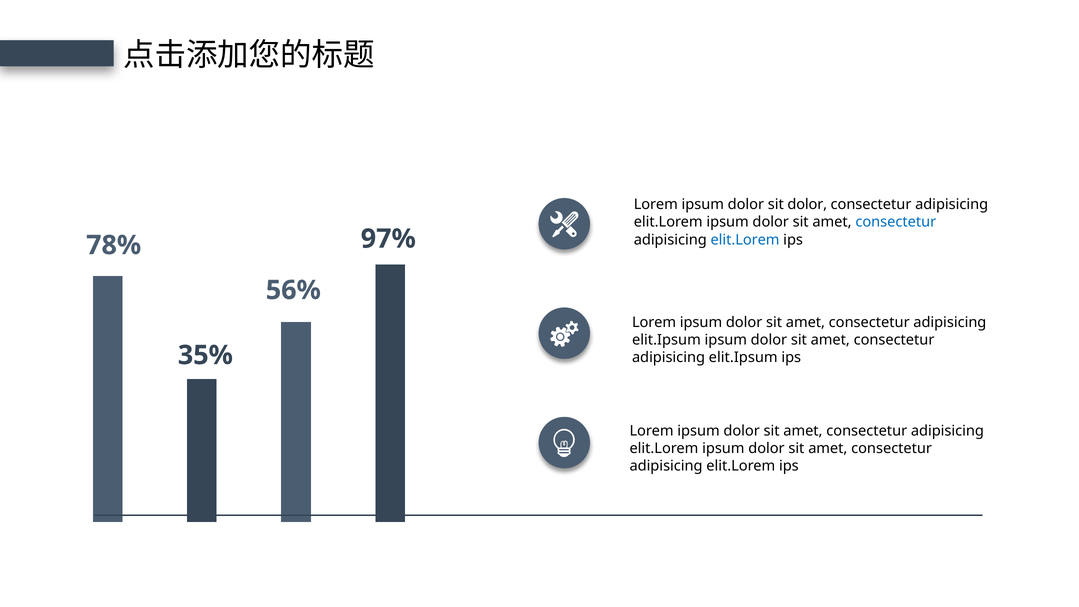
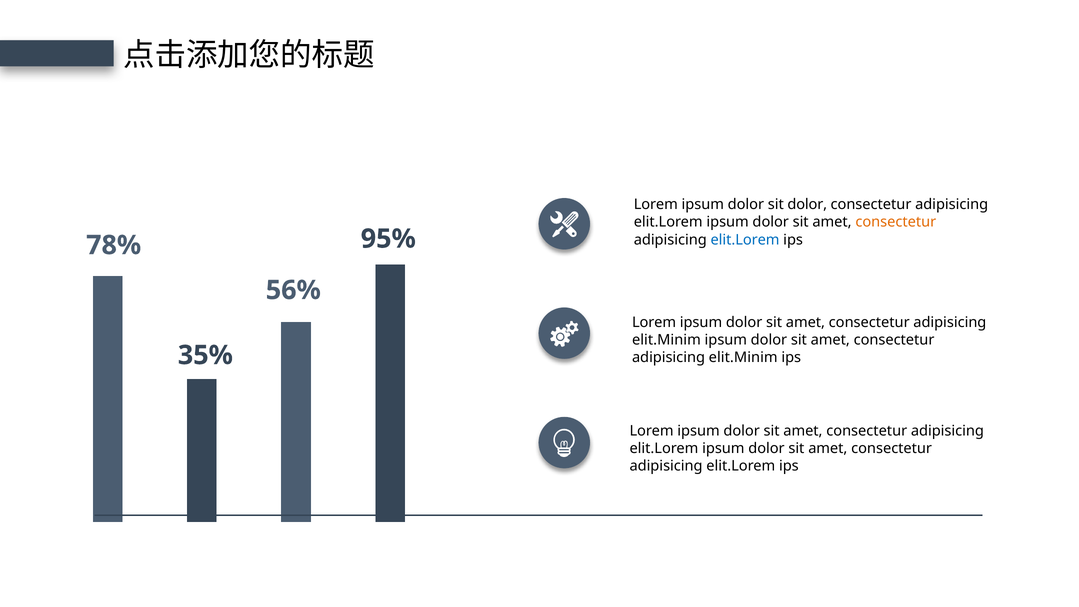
consectetur at (896, 222) colour: blue -> orange
97%: 97% -> 95%
elit.Ipsum at (666, 340): elit.Ipsum -> elit.Minim
elit.Ipsum at (743, 357): elit.Ipsum -> elit.Minim
